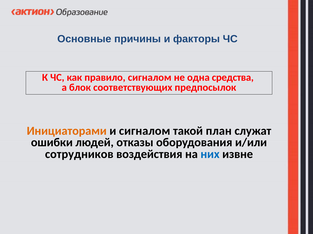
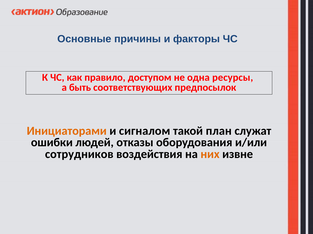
правило сигналом: сигналом -> доступом
средства: средства -> ресурсы
блок: блок -> быть
них colour: blue -> orange
